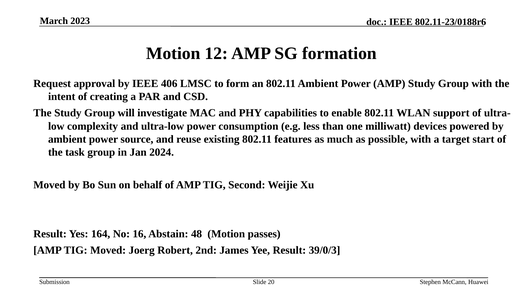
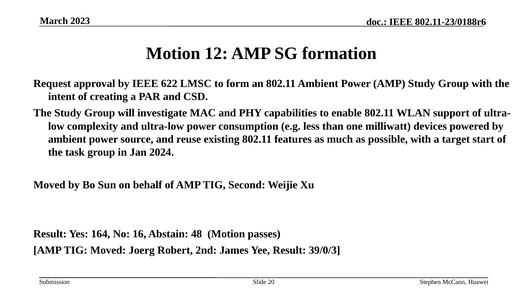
406: 406 -> 622
